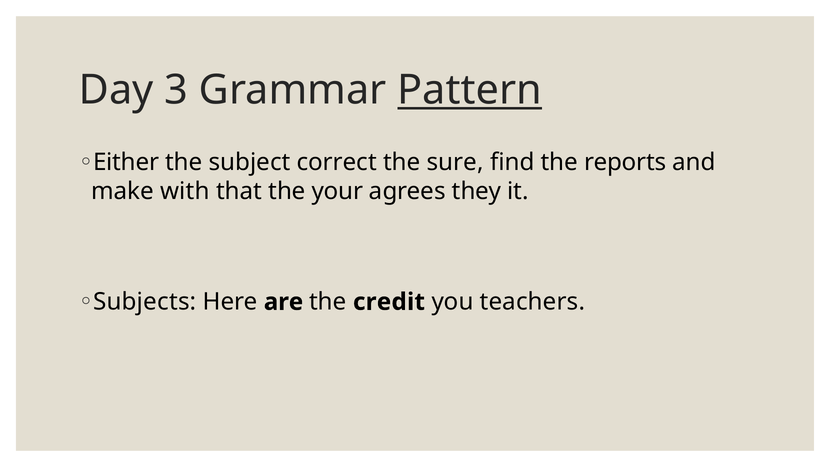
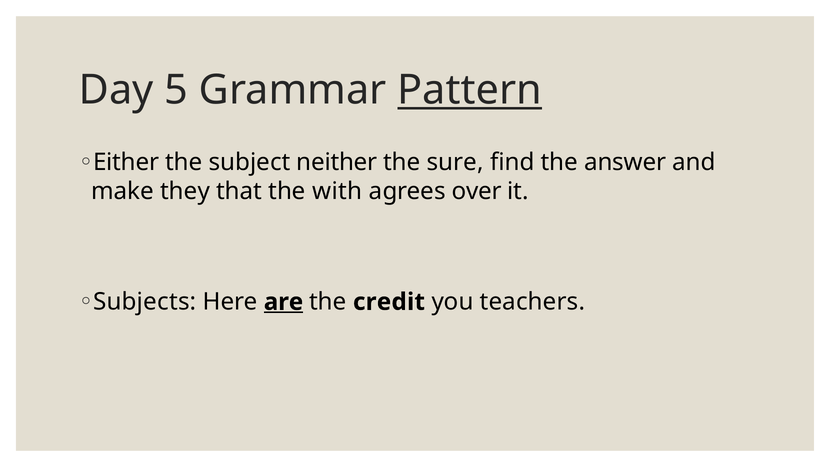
3: 3 -> 5
correct: correct -> neither
reports: reports -> answer
with: with -> they
your: your -> with
they: they -> over
are underline: none -> present
